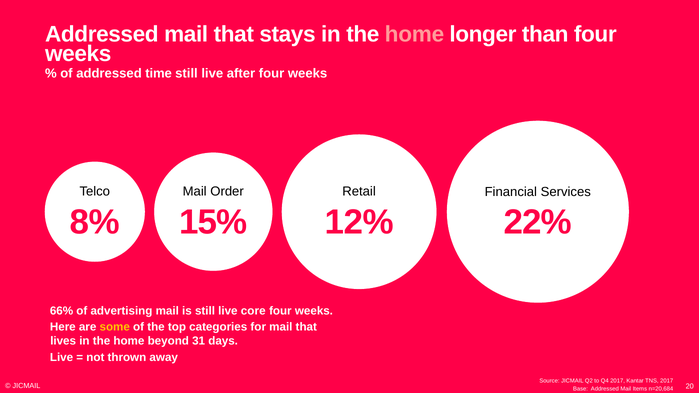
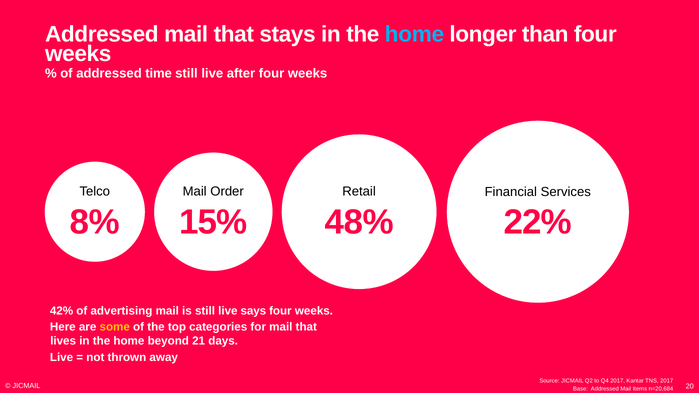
home at (414, 34) colour: pink -> light blue
12%: 12% -> 48%
66%: 66% -> 42%
core: core -> says
31: 31 -> 21
